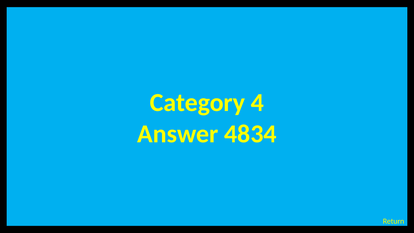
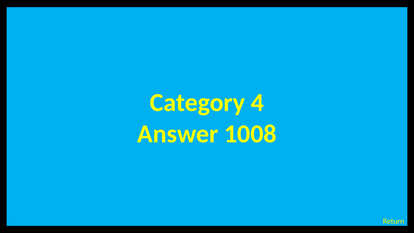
4834: 4834 -> 1008
